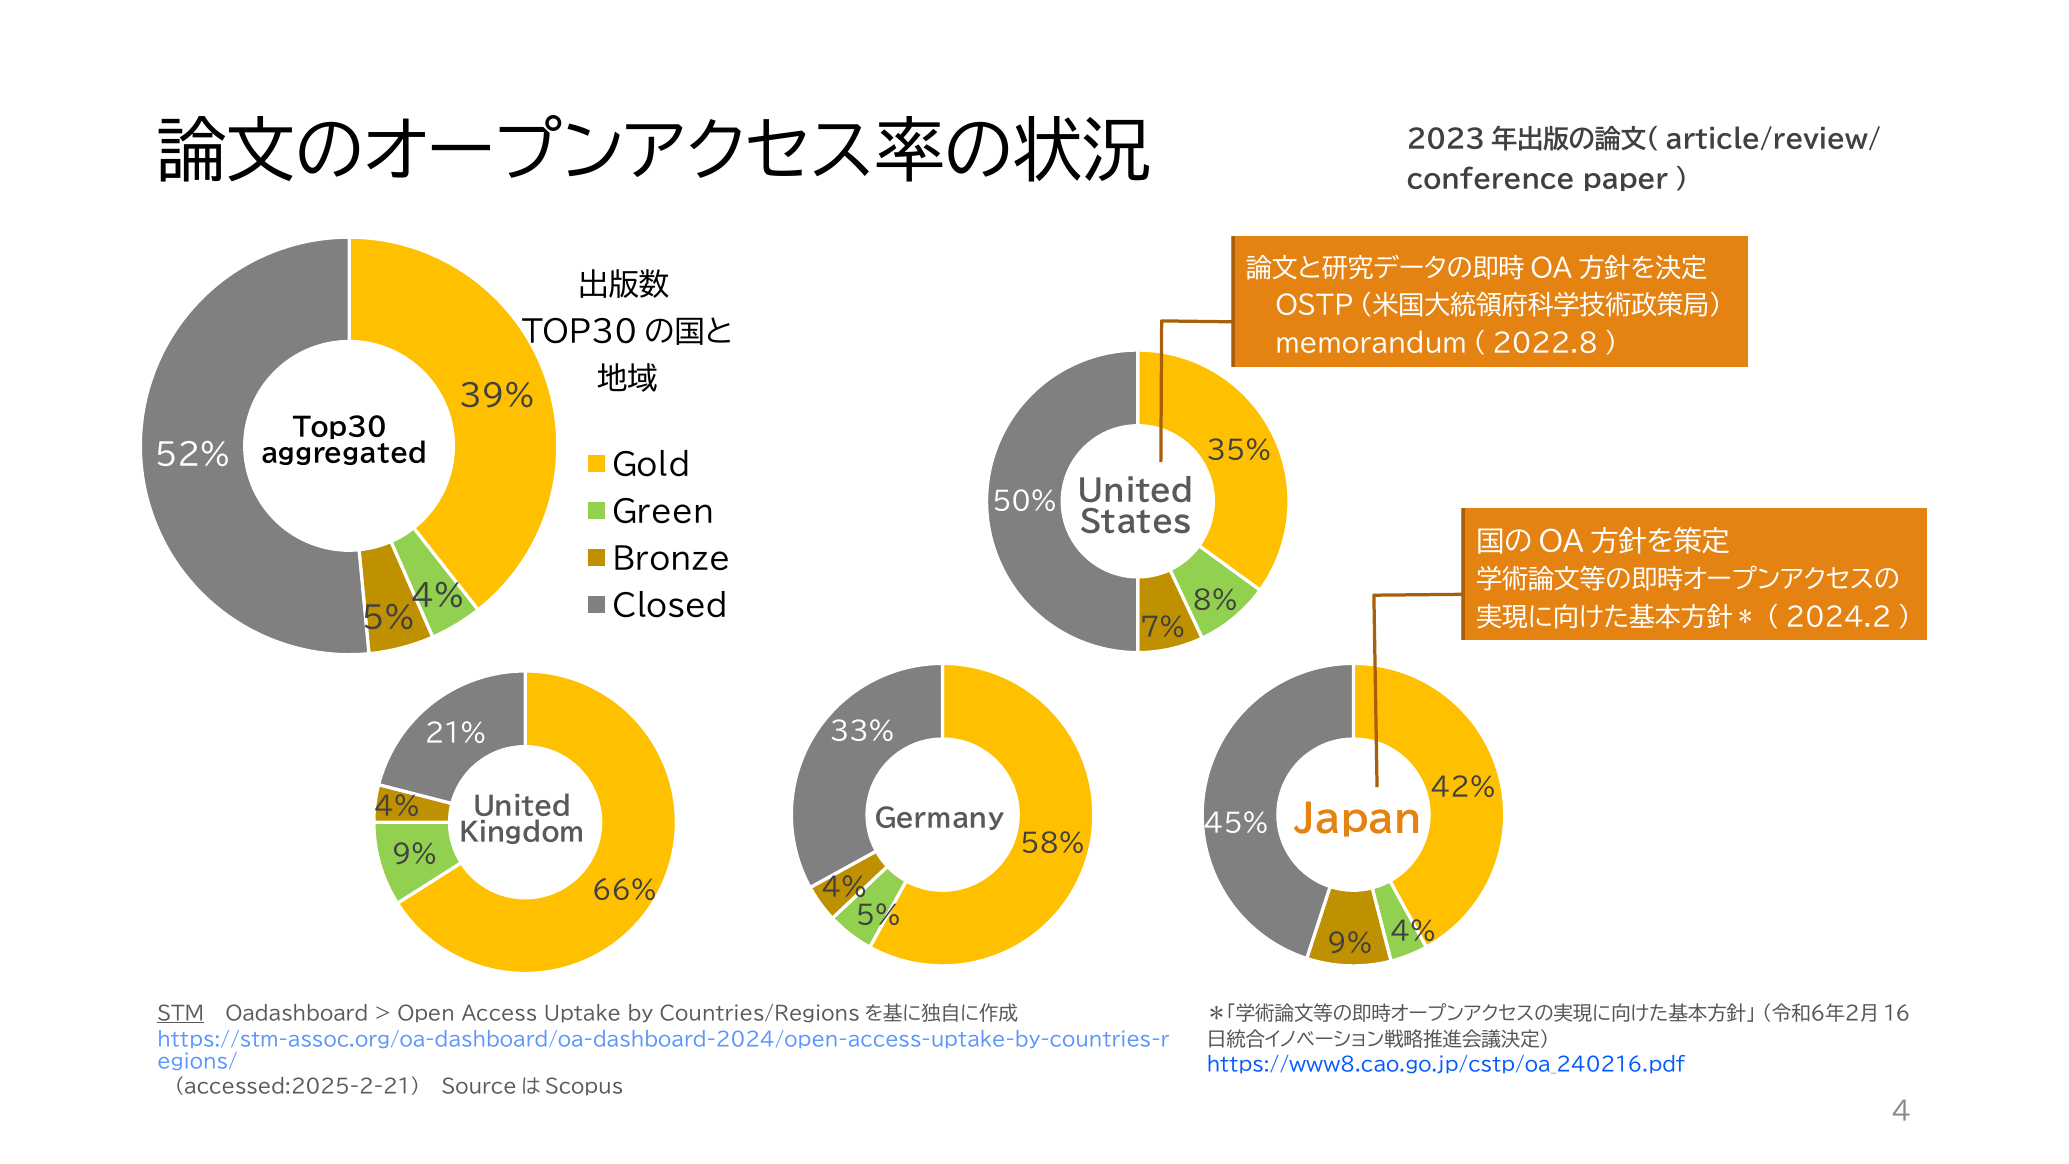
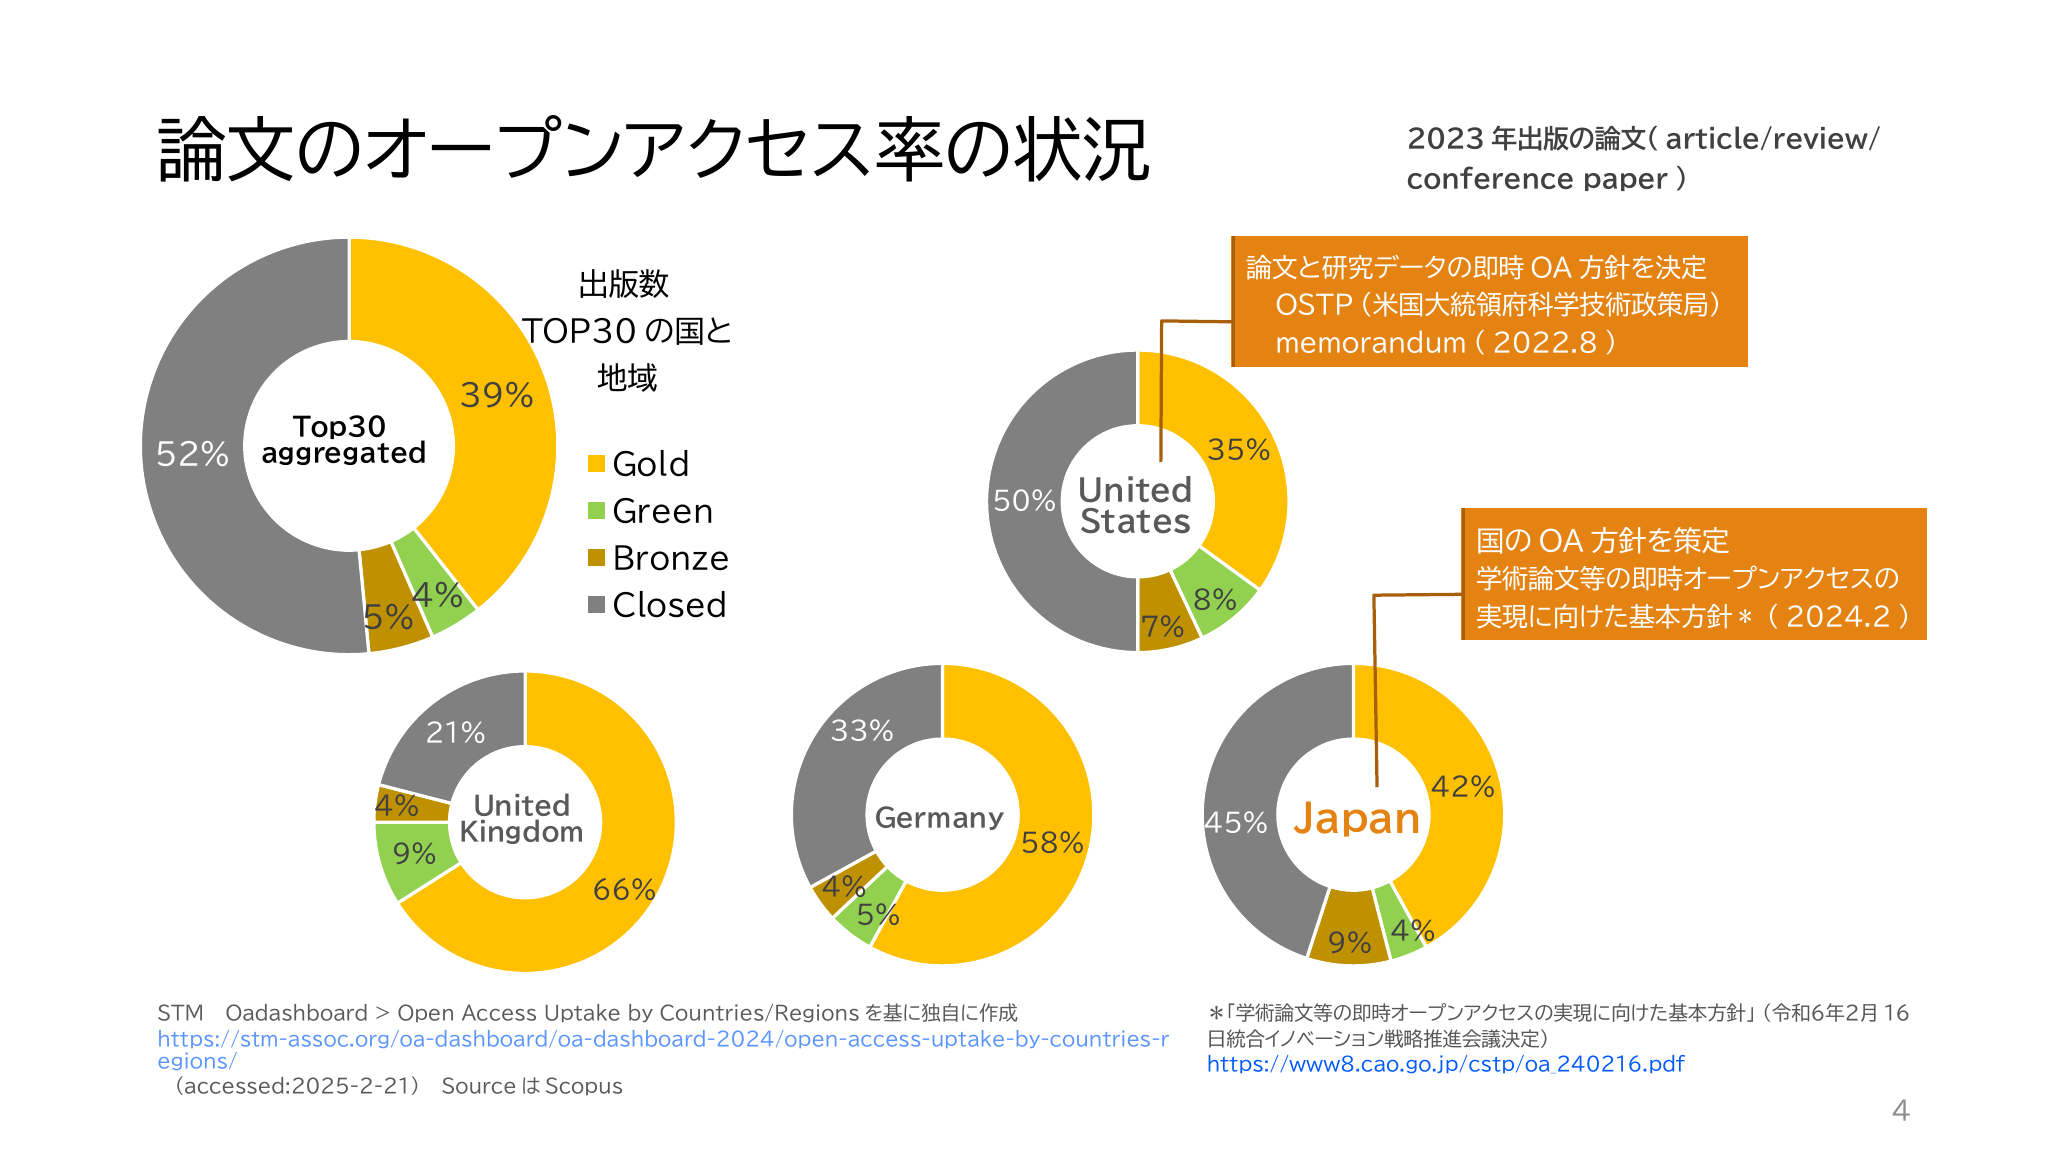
STM underline: present -> none
